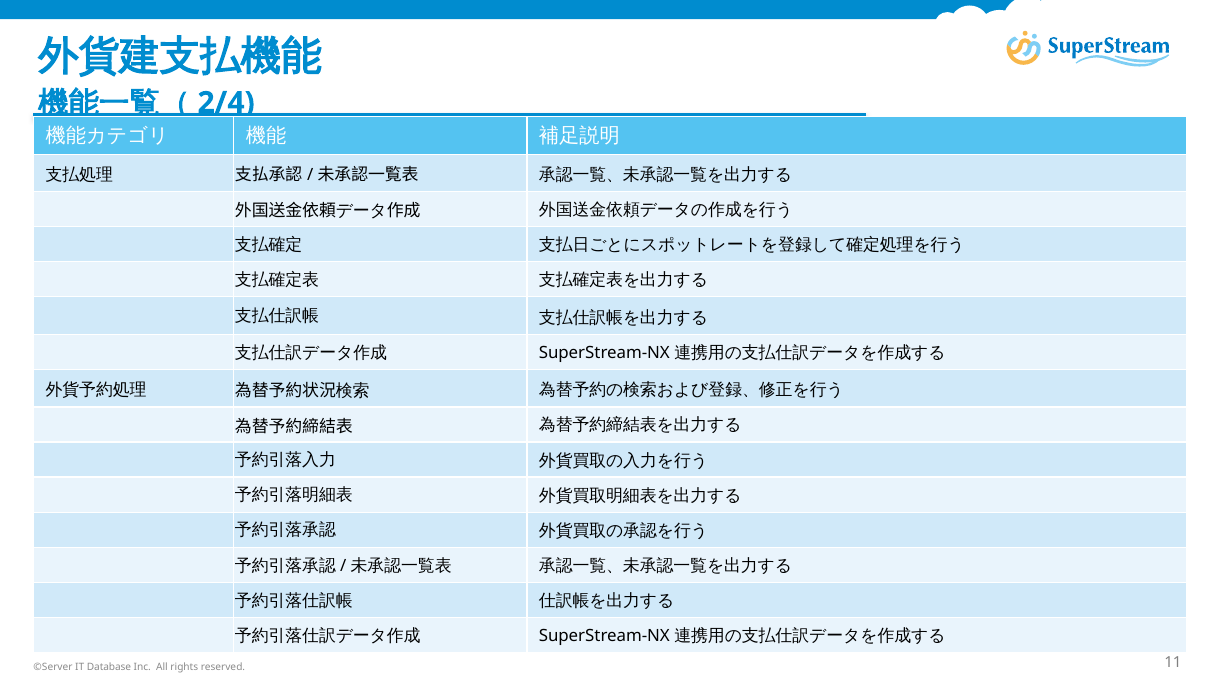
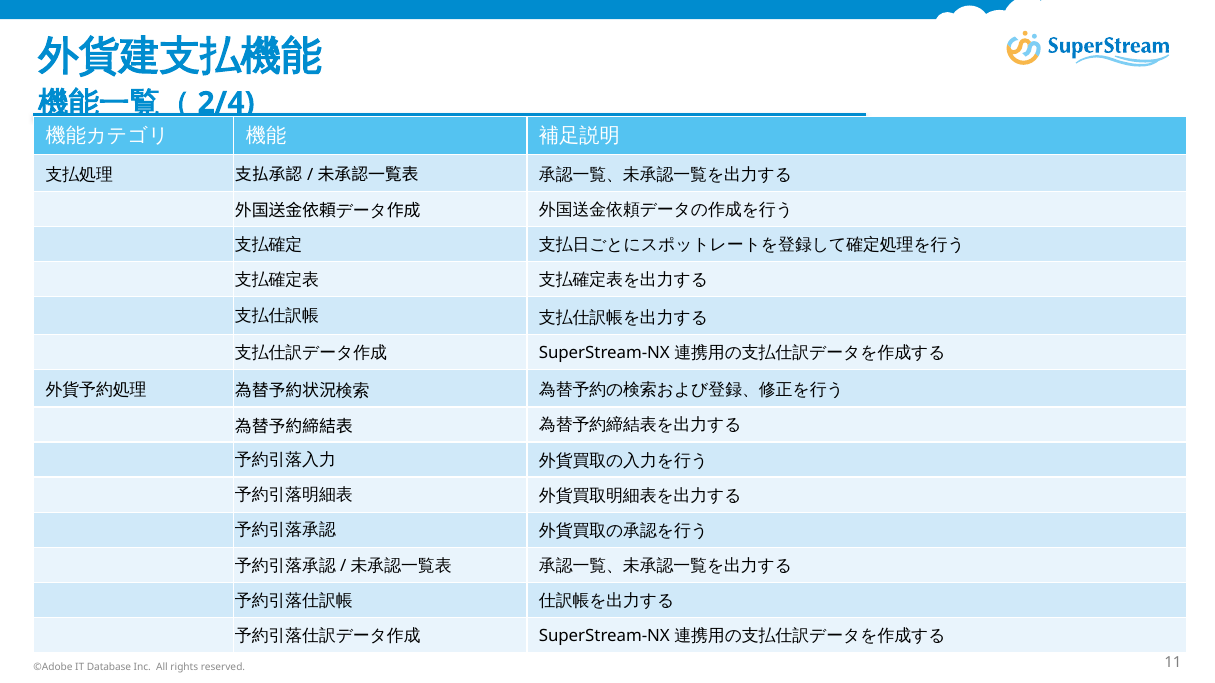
©Server: ©Server -> ©Adobe
